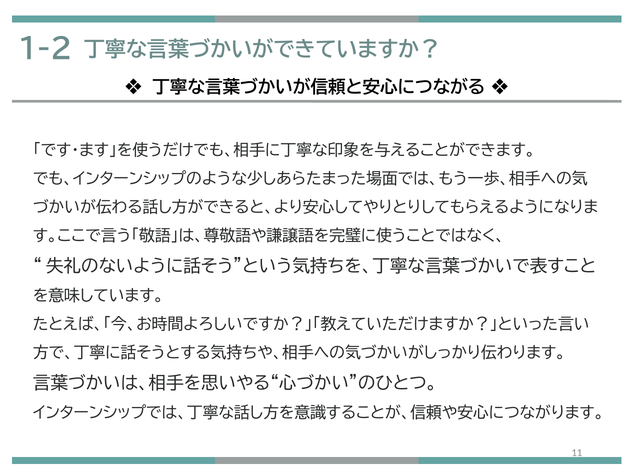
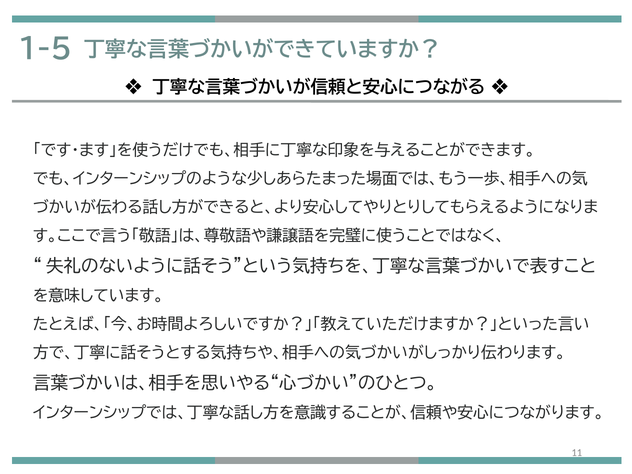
1-2: 1-2 -> 1-5
